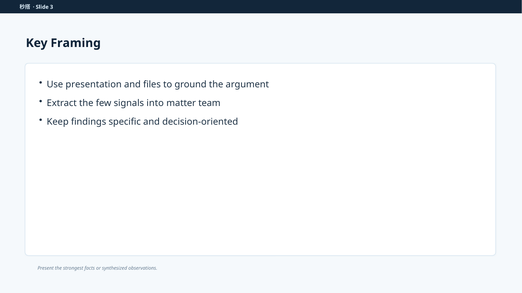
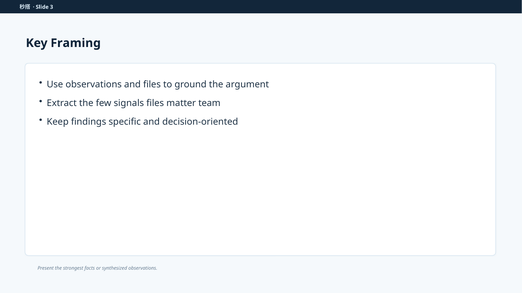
Use presentation: presentation -> observations
signals into: into -> files
